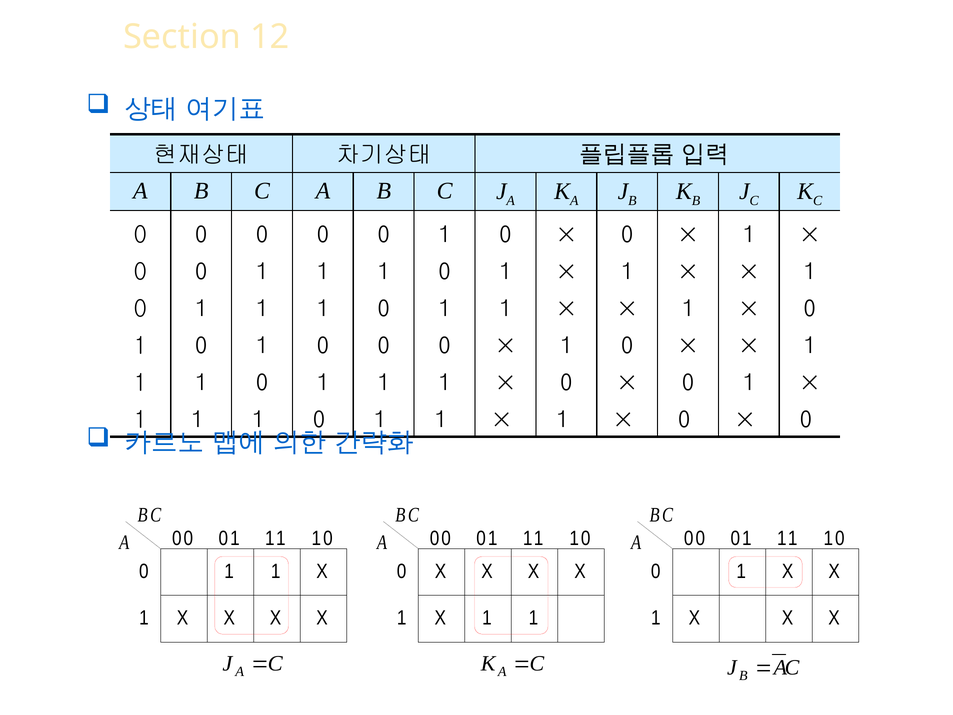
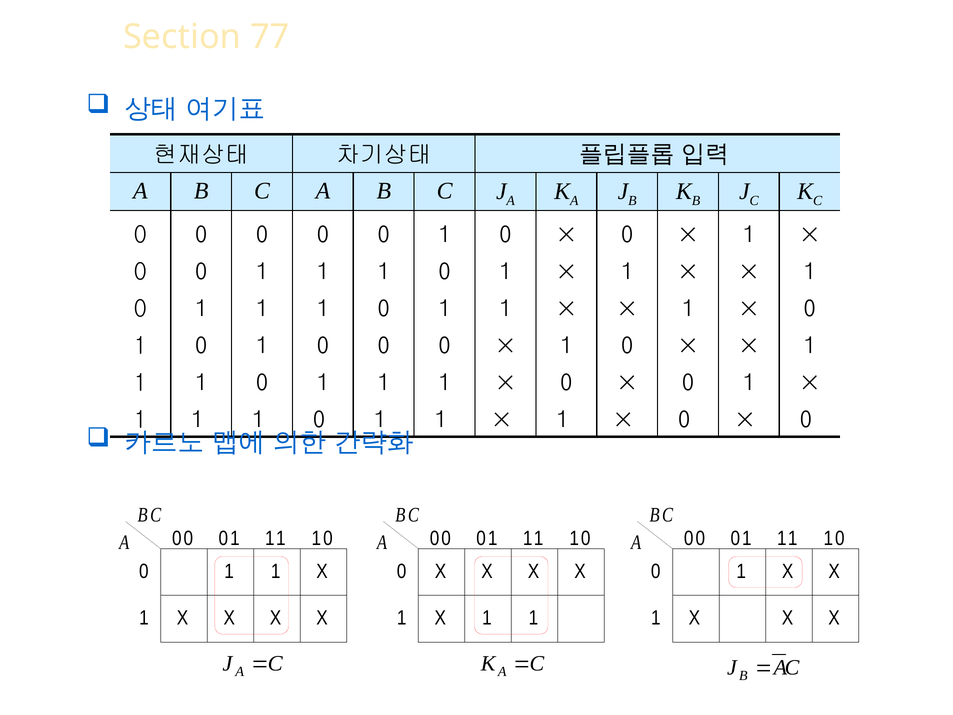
12: 12 -> 77
